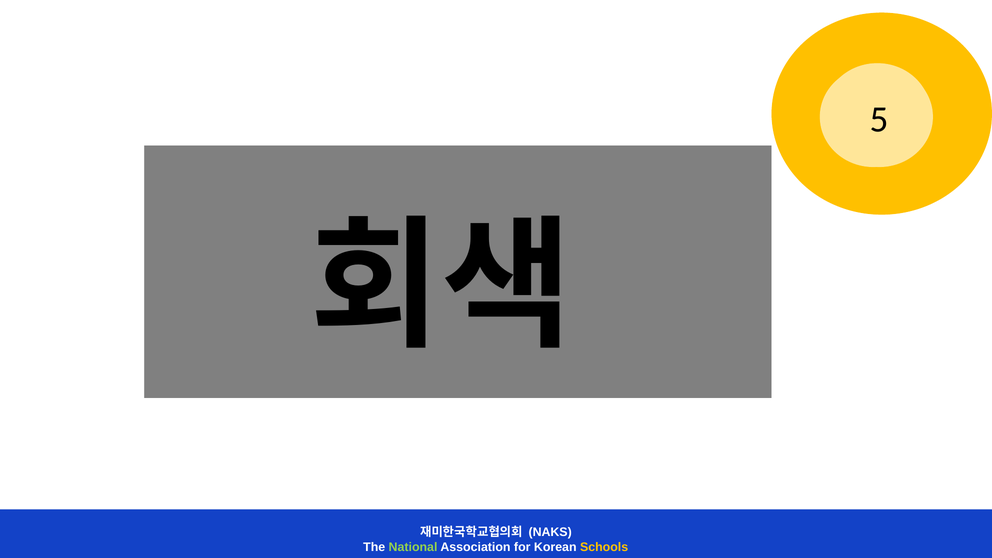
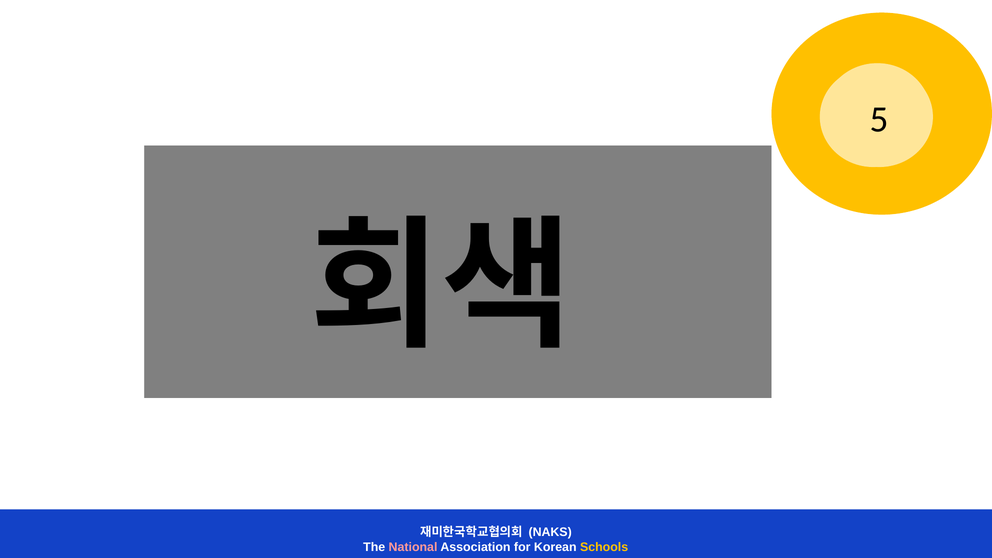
National colour: light green -> pink
